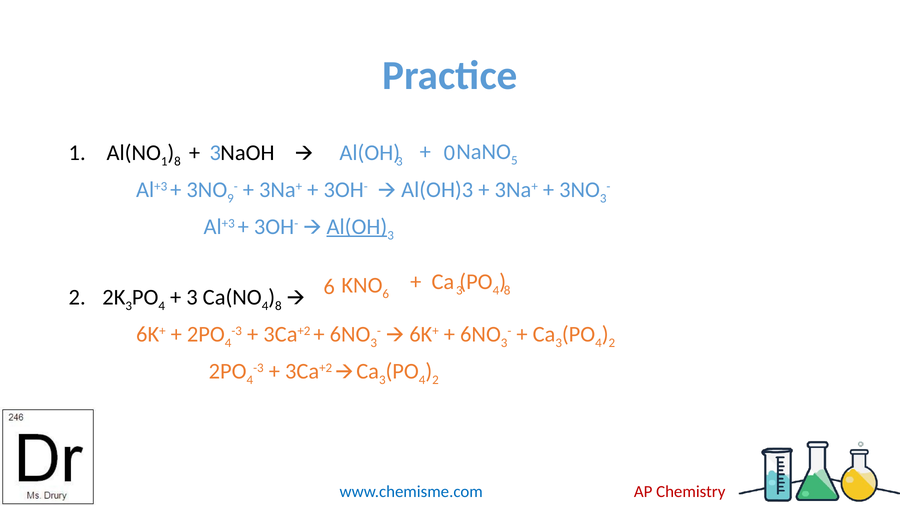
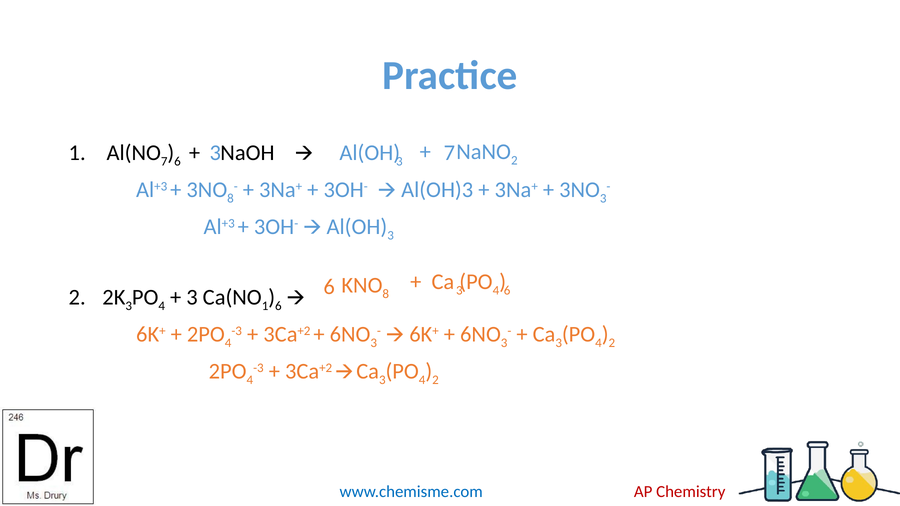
1 at (164, 162): 1 -> 7
8 at (178, 162): 8 -> 6
5 at (514, 161): 5 -> 2
0 at (449, 153): 0 -> 7
9 at (231, 199): 9 -> 8
Al(OH at (357, 227) underline: present -> none
6 at (386, 294): 6 -> 8
8 at (507, 291): 8 -> 6
4 at (265, 306): 4 -> 1
8 at (278, 306): 8 -> 6
